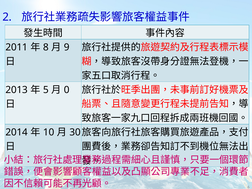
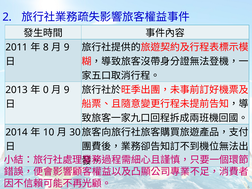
5: 5 -> 0
0 at (67, 90): 0 -> 9
